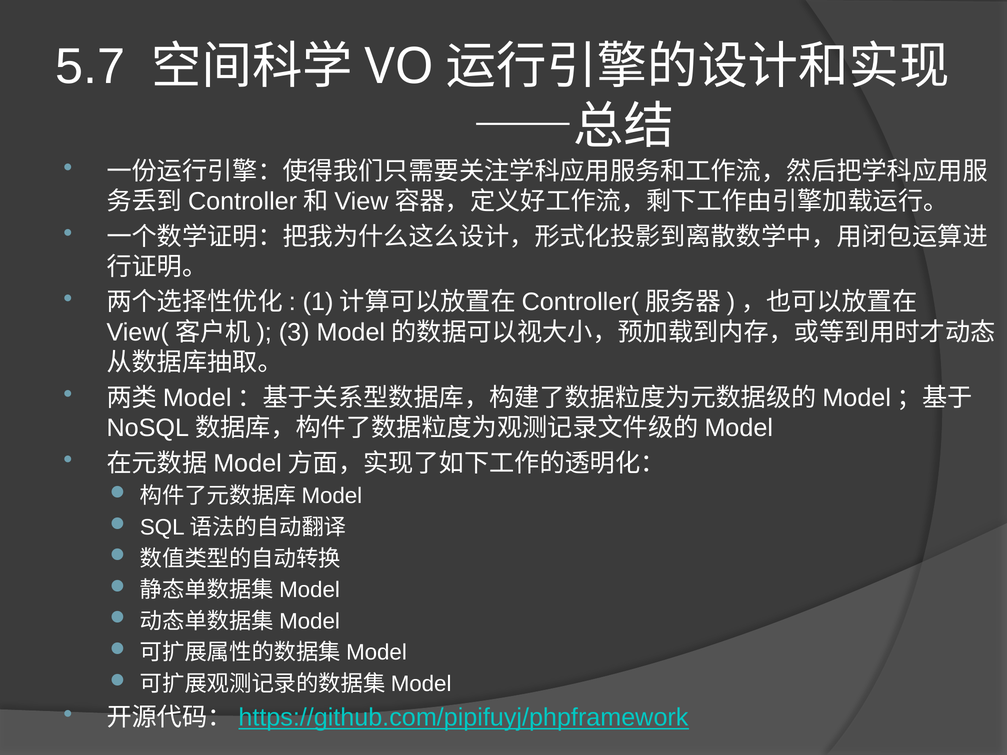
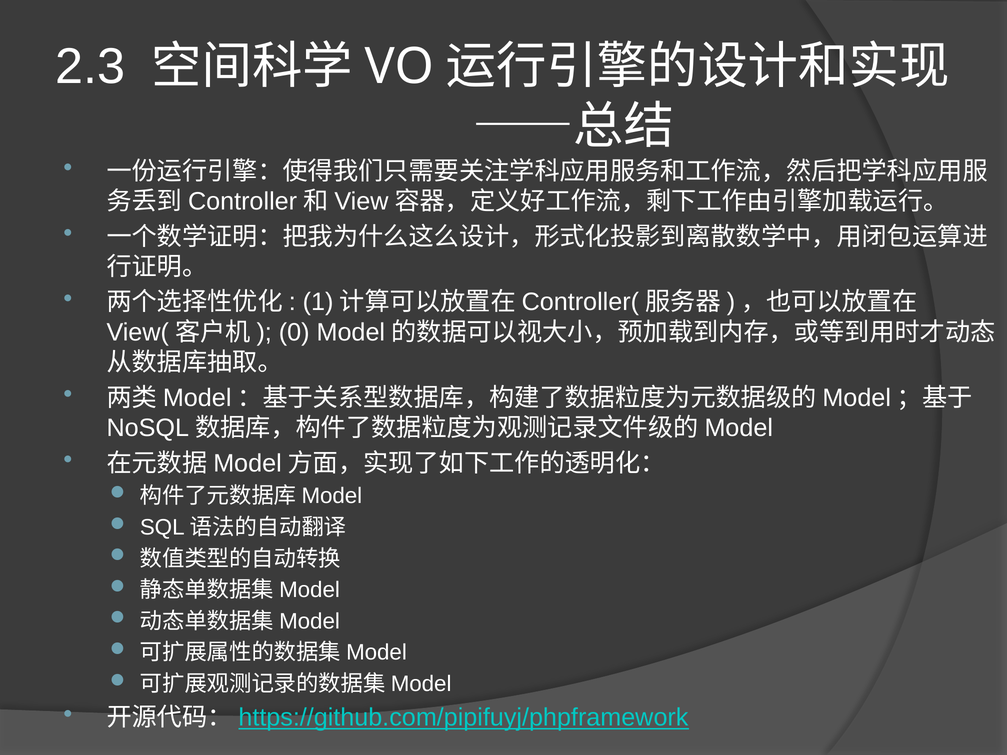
5.7: 5.7 -> 2.3
3: 3 -> 0
